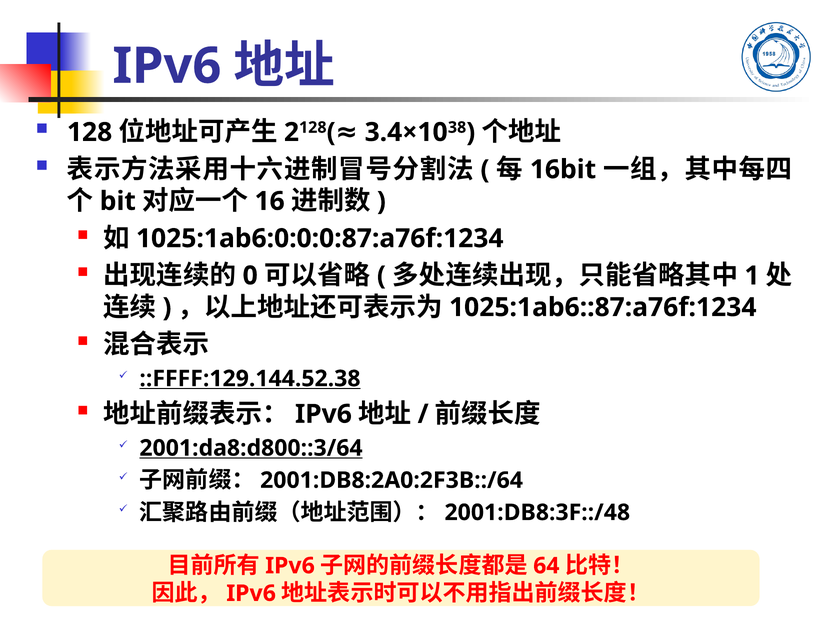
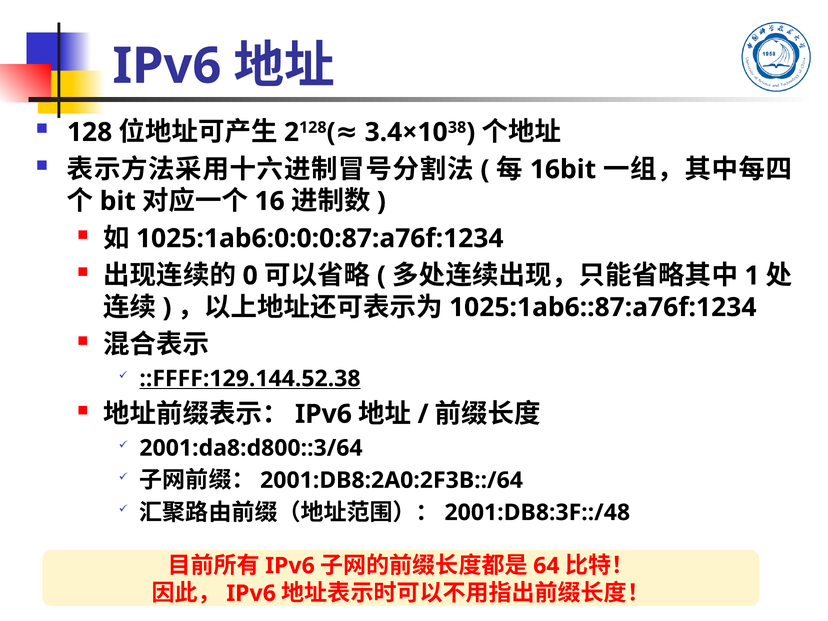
2001:da8:d800::3/64 underline: present -> none
